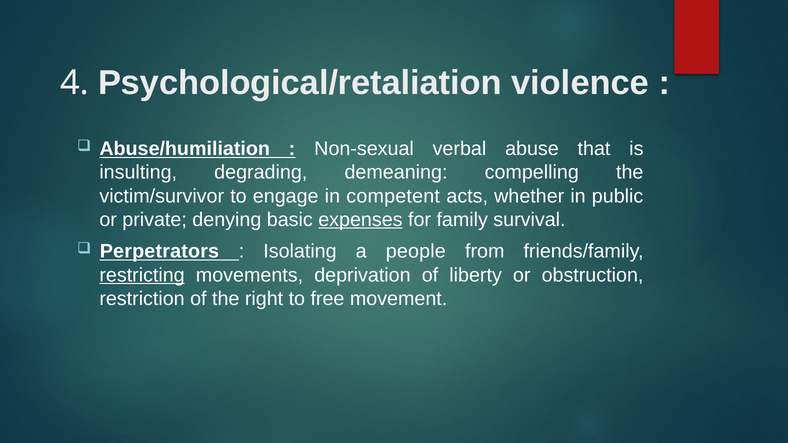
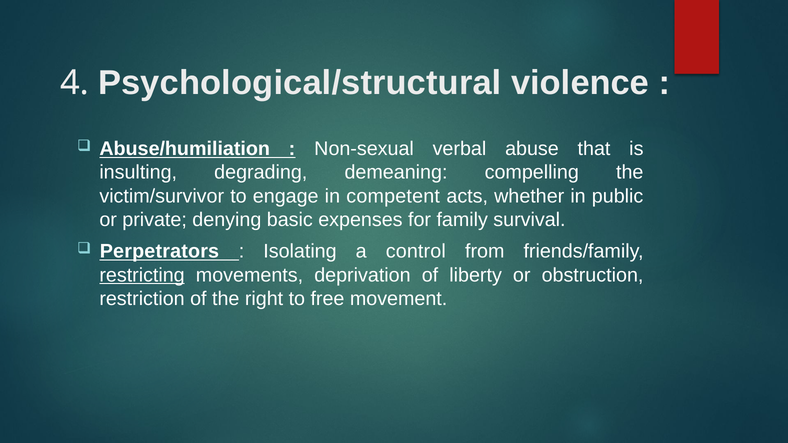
Psychological/retaliation: Psychological/retaliation -> Psychological/structural
expenses underline: present -> none
people: people -> control
